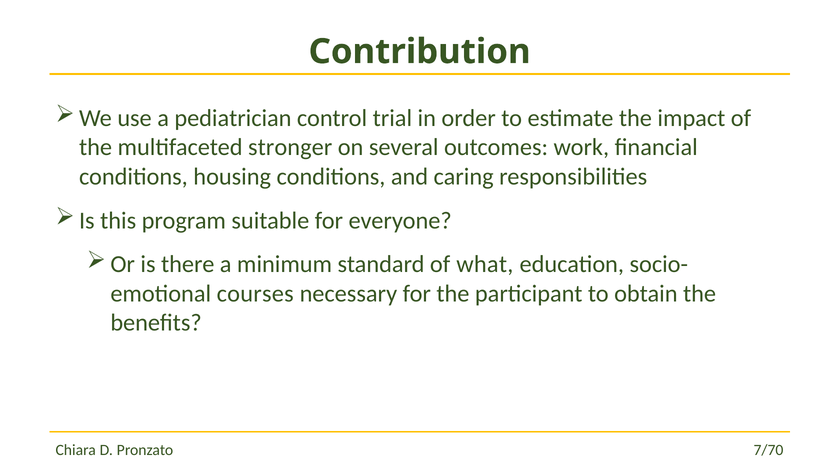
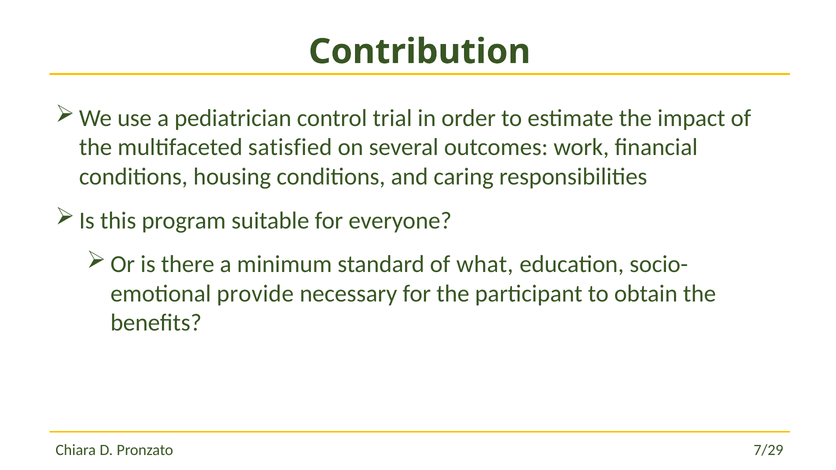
stronger: stronger -> satisfied
courses: courses -> provide
7/70: 7/70 -> 7/29
